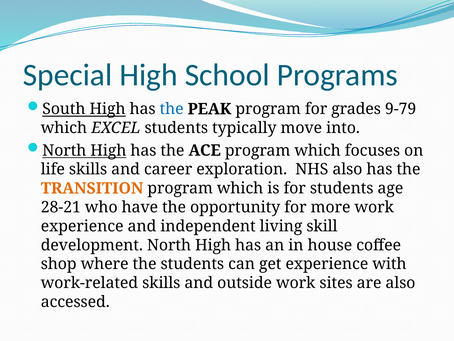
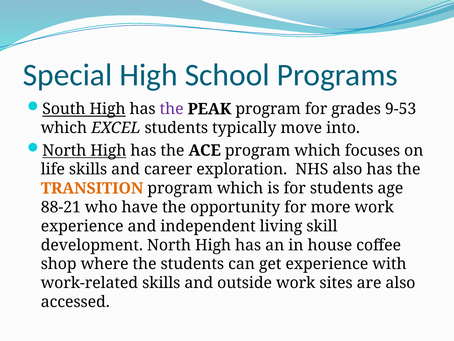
the at (172, 109) colour: blue -> purple
9-79: 9-79 -> 9-53
28-21: 28-21 -> 88-21
